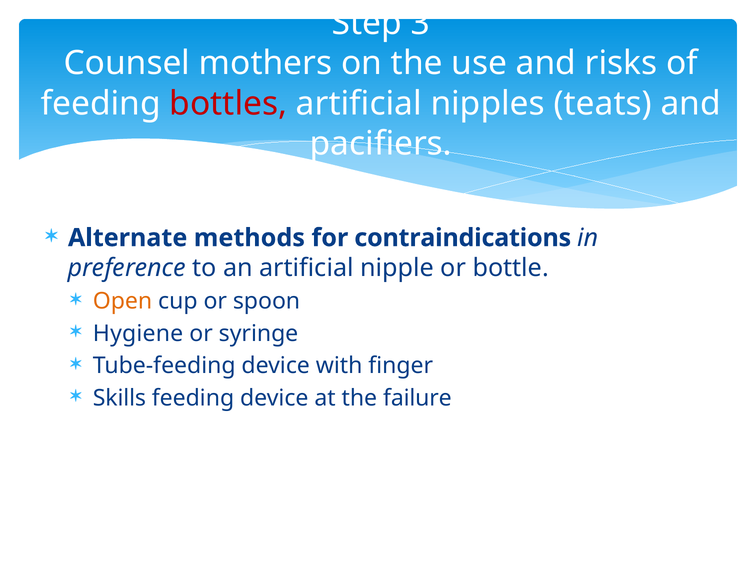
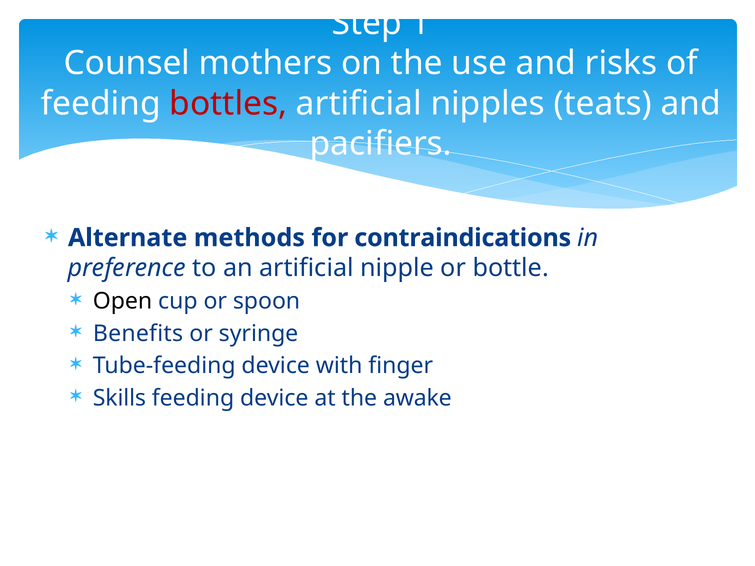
3: 3 -> 1
Open colour: orange -> black
Hygiene: Hygiene -> Benefits
failure: failure -> awake
